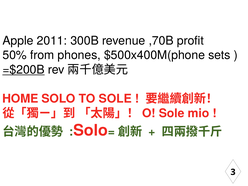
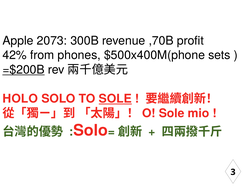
2011: 2011 -> 2073
50%: 50% -> 42%
HOME: HOME -> HOLO
SOLE at (115, 99) underline: none -> present
